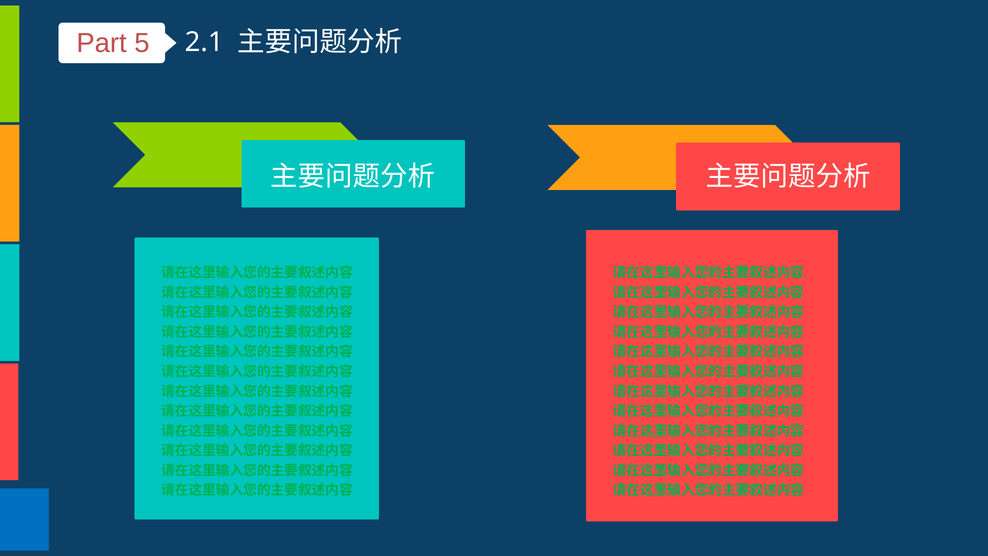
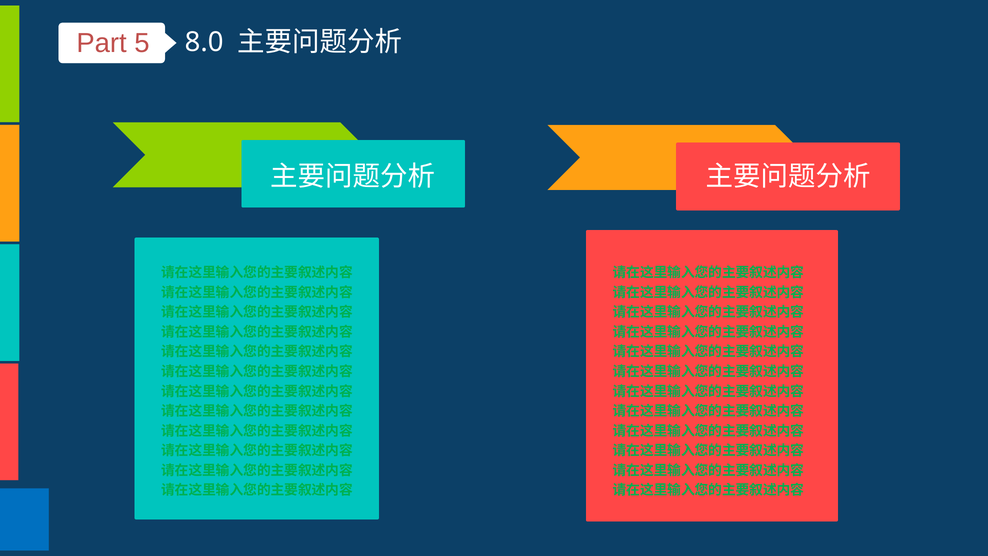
2.1: 2.1 -> 8.0
